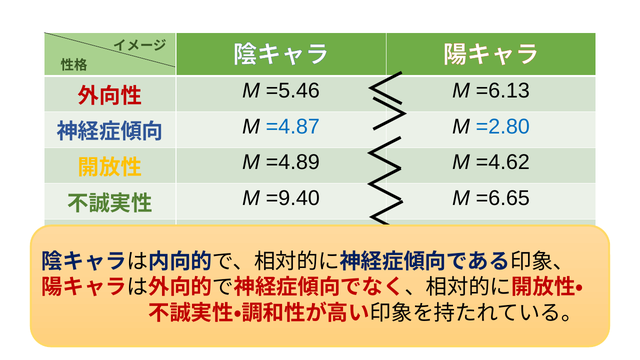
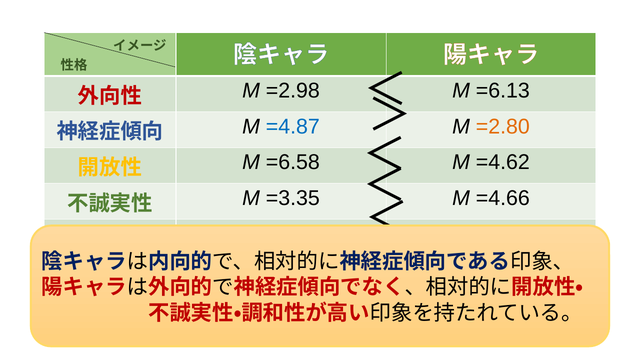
=5.46: =5.46 -> =2.98
=2.80 colour: blue -> orange
=4.89: =4.89 -> =6.58
=9.40: =9.40 -> =3.35
=6.65: =6.65 -> =4.66
